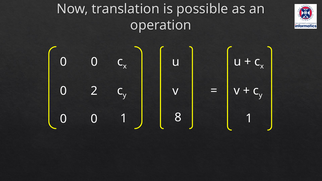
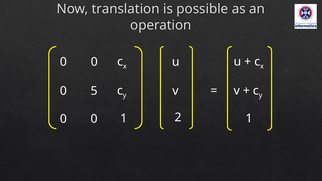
2: 2 -> 5
8: 8 -> 2
